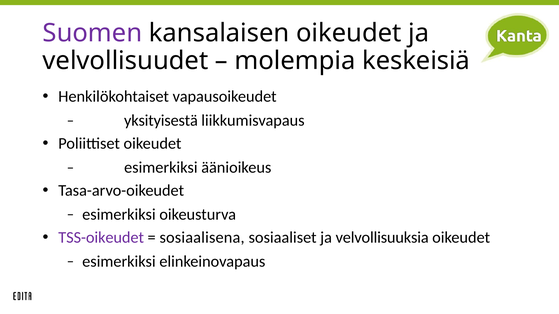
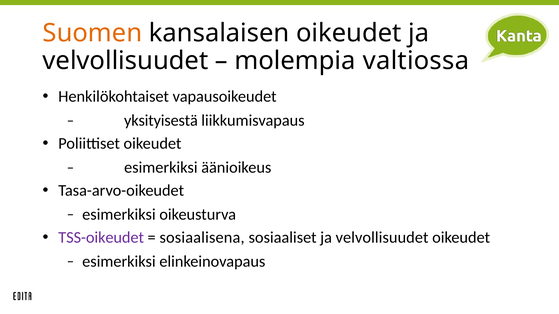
Suomen colour: purple -> orange
keskeisiä: keskeisiä -> valtiossa
sosiaaliset ja velvollisuuksia: velvollisuuksia -> velvollisuudet
